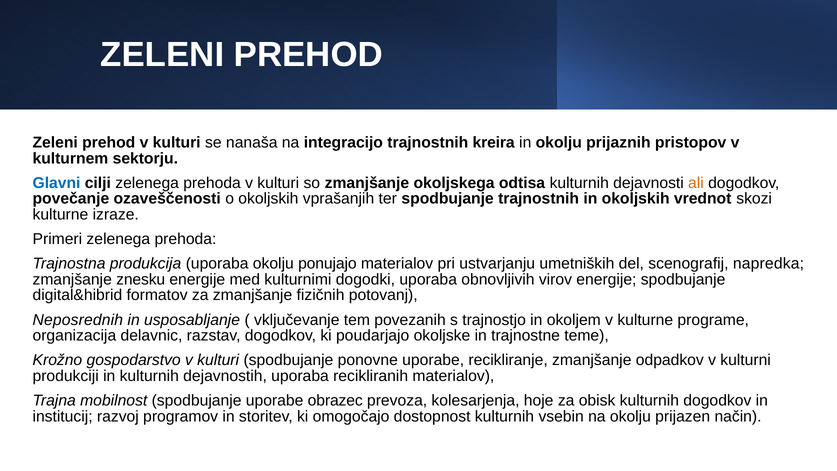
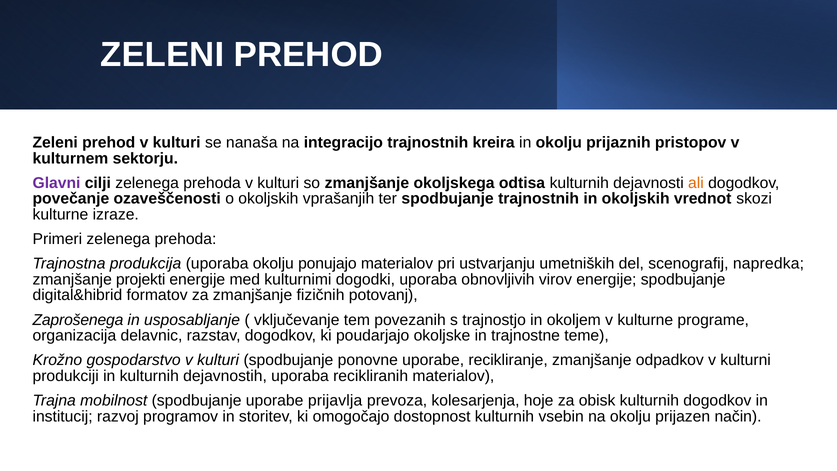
Glavni colour: blue -> purple
znesku: znesku -> projekti
Neposrednih: Neposrednih -> Zaprošenega
obrazec: obrazec -> prijavlja
